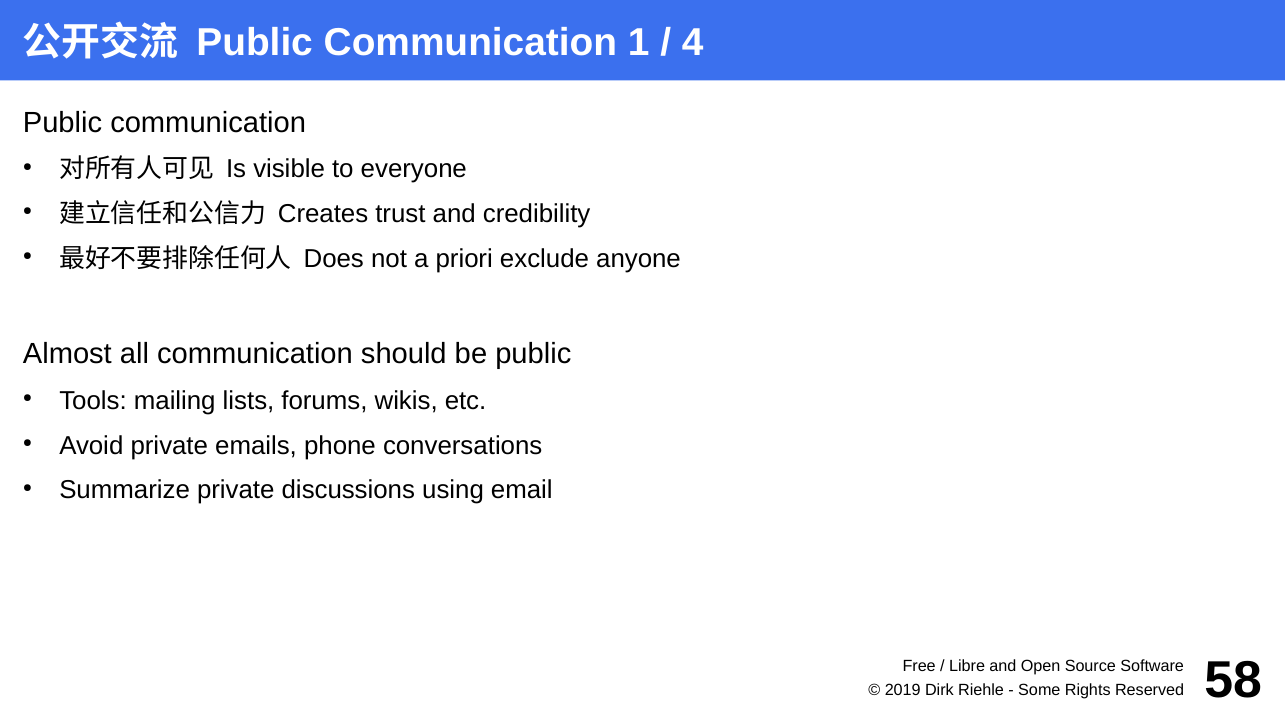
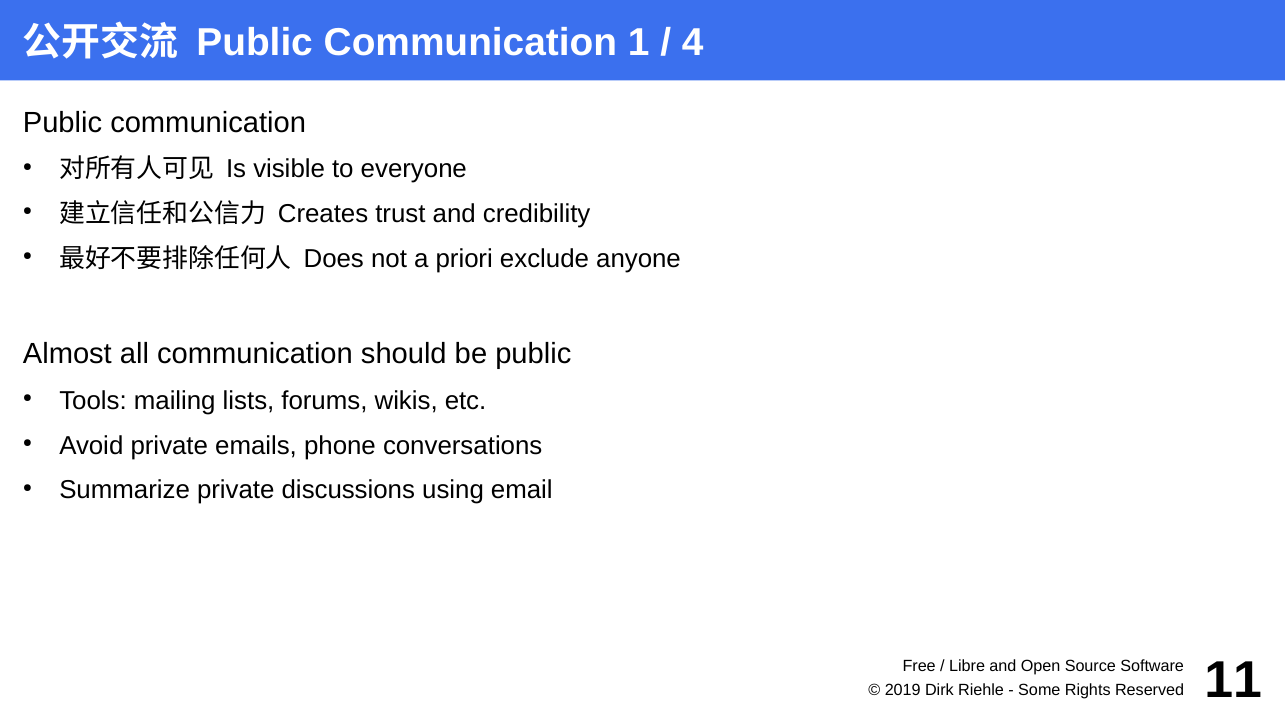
58: 58 -> 11
